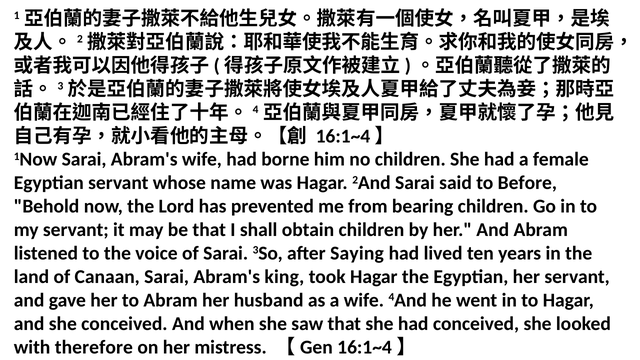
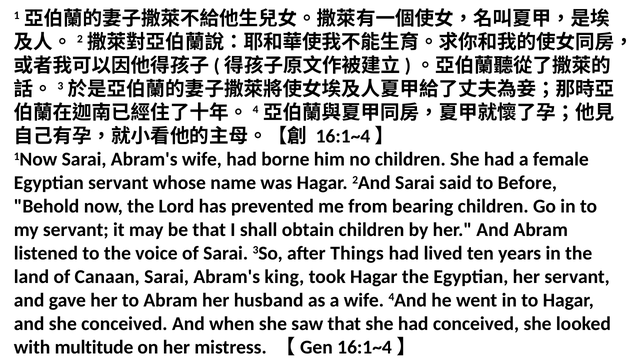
Saying: Saying -> Things
therefore: therefore -> multitude
